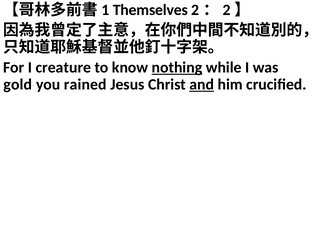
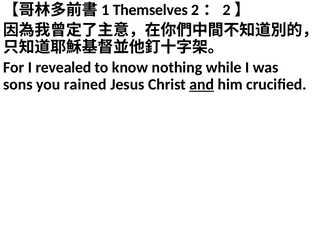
creature: creature -> revealed
nothing underline: present -> none
gold: gold -> sons
